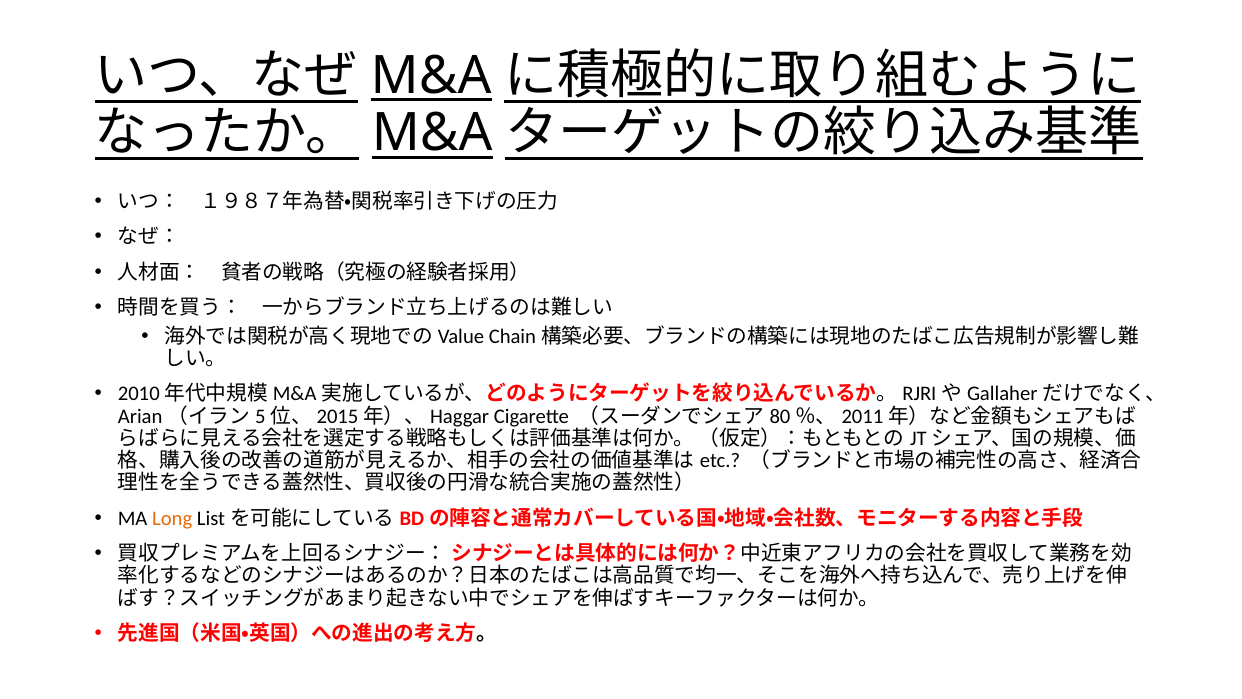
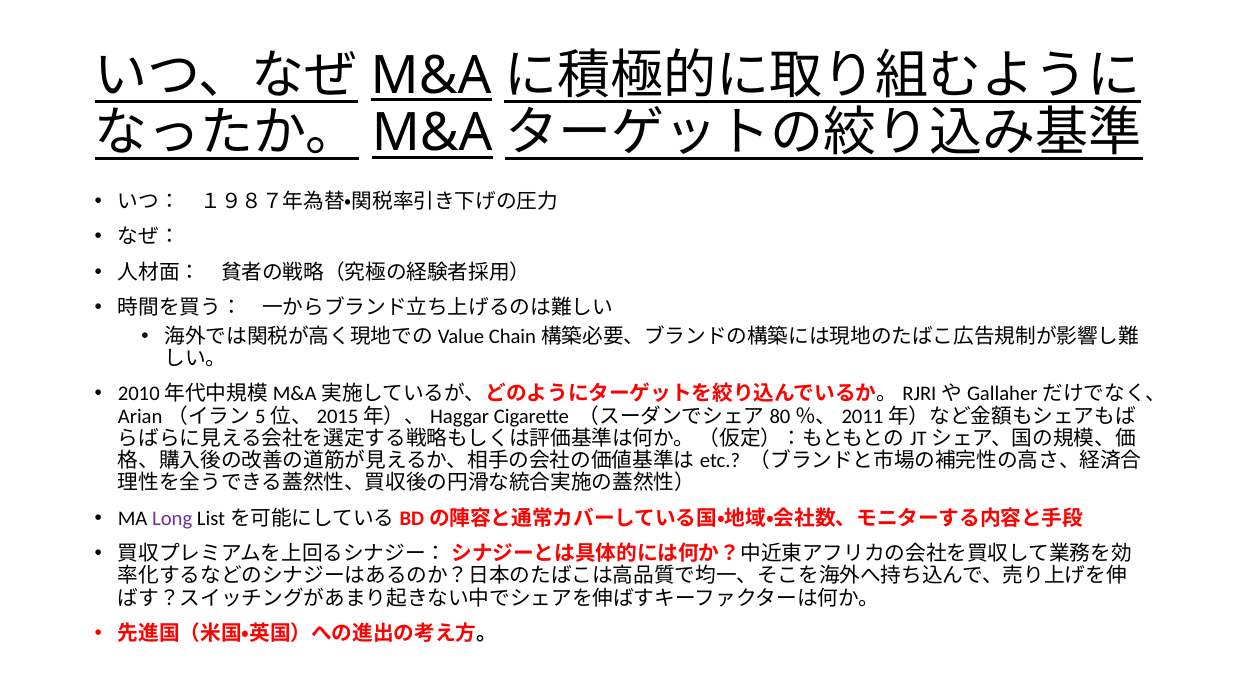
Long colour: orange -> purple
